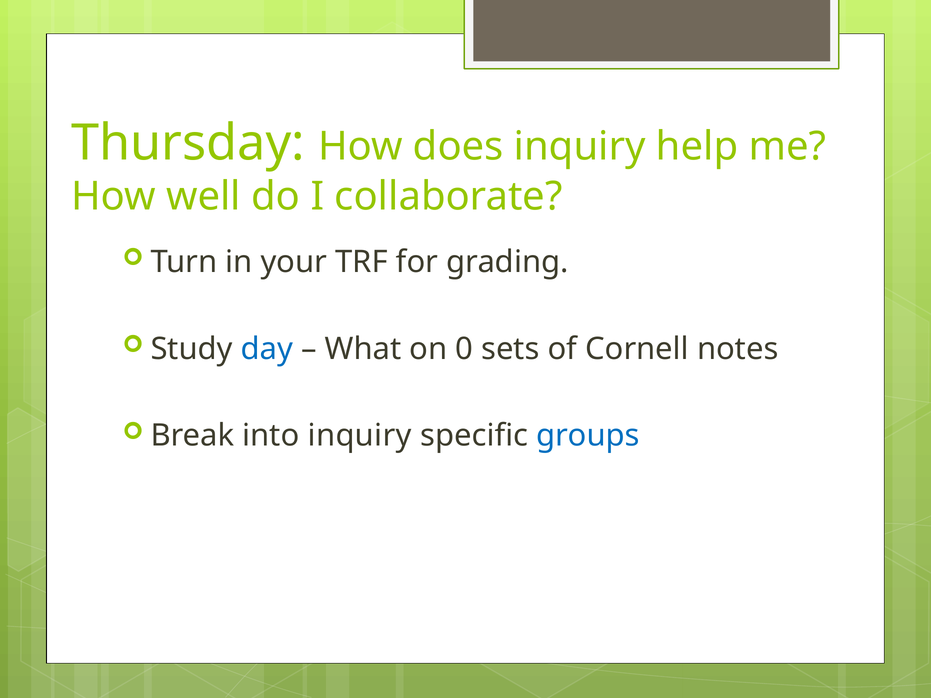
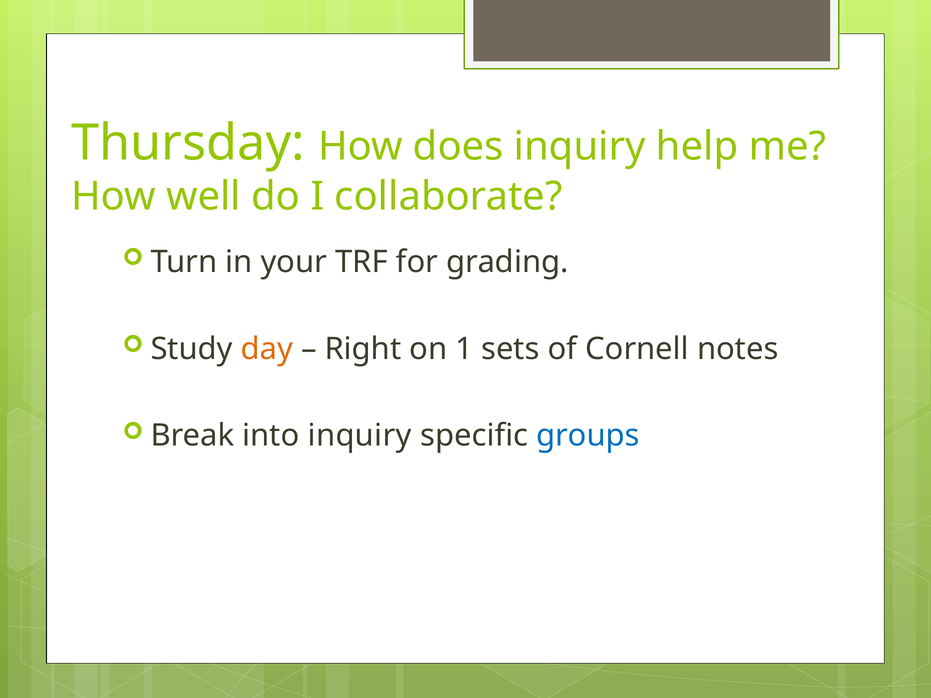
day colour: blue -> orange
What: What -> Right
0: 0 -> 1
